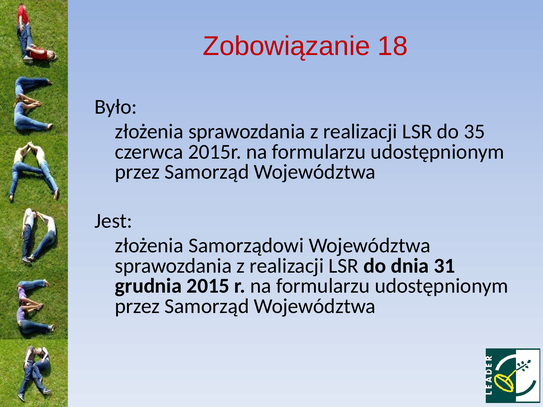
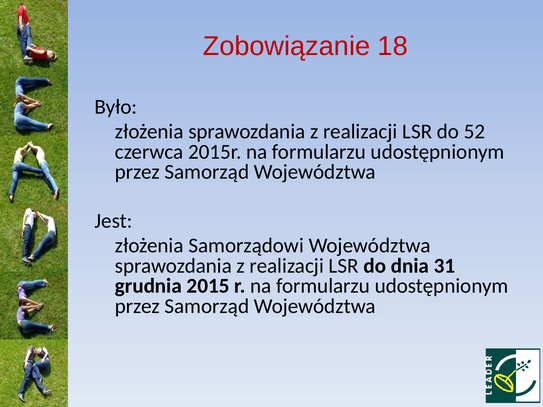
35: 35 -> 52
